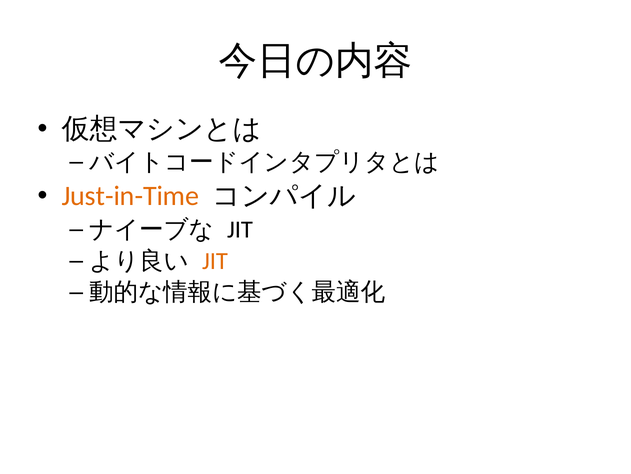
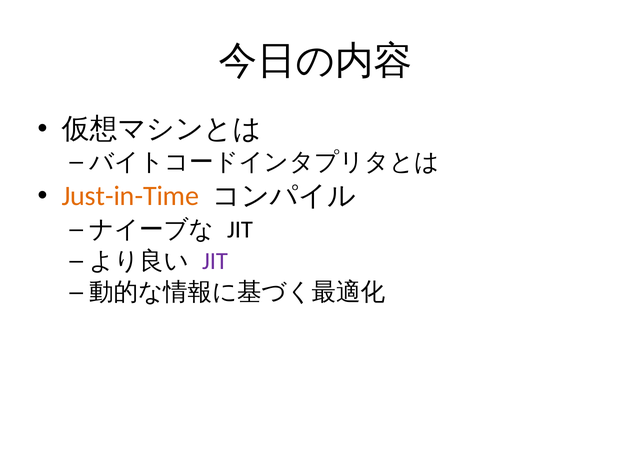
JIT at (215, 261) colour: orange -> purple
